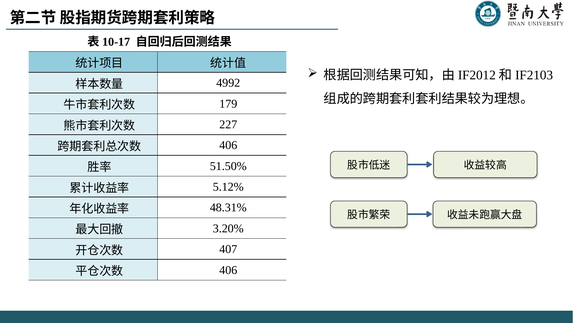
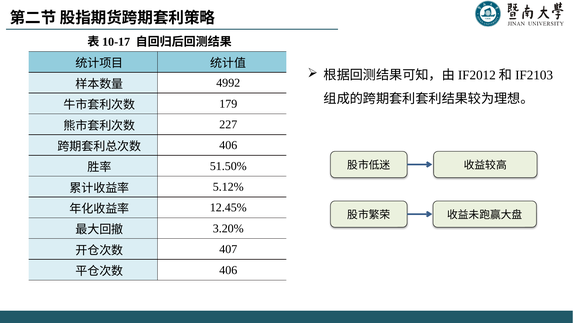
48.31%: 48.31% -> 12.45%
